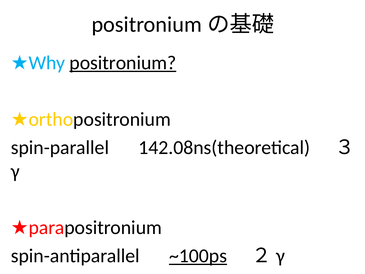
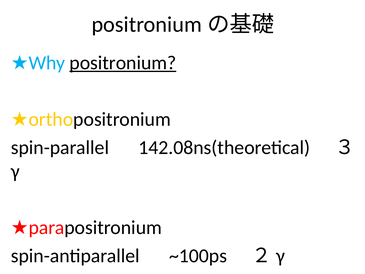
~100ps underline: present -> none
